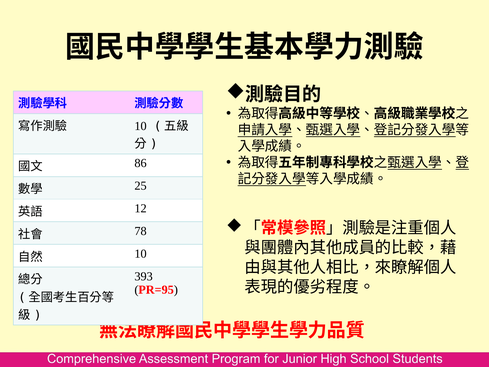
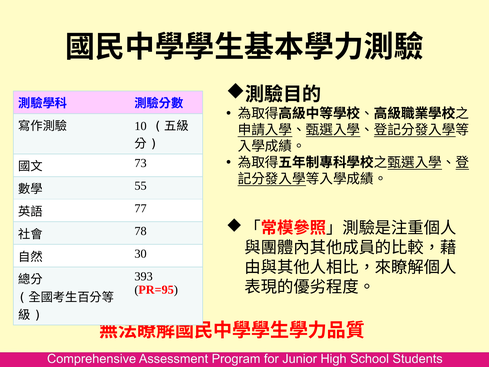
86: 86 -> 73
25: 25 -> 55
12: 12 -> 77
10 at (141, 254): 10 -> 30
